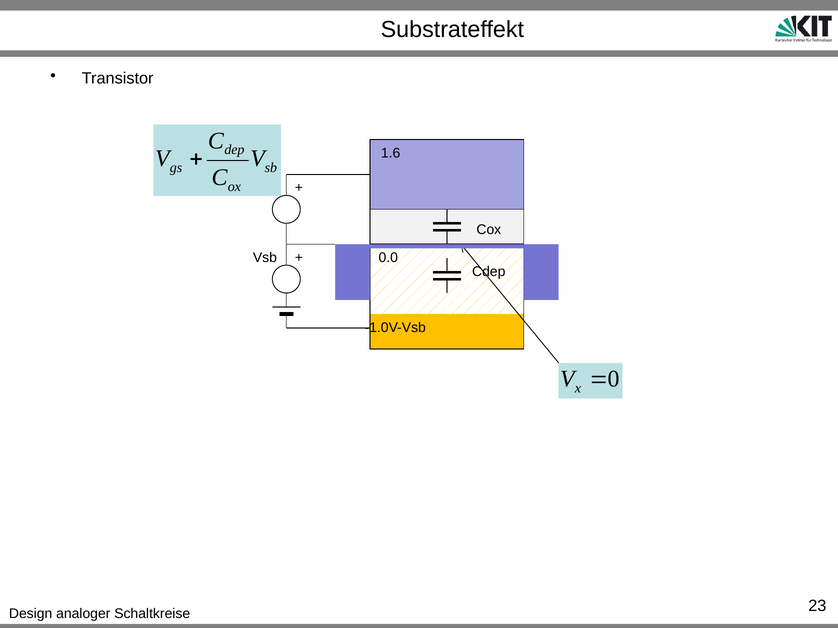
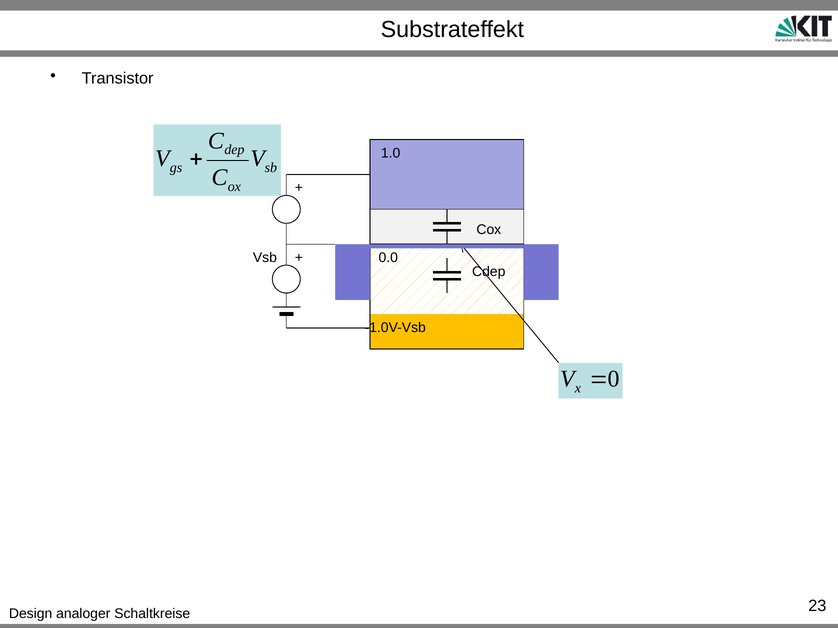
1.6: 1.6 -> 1.0
